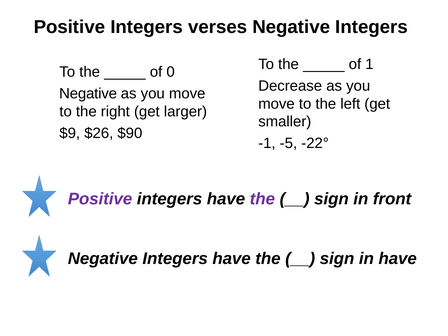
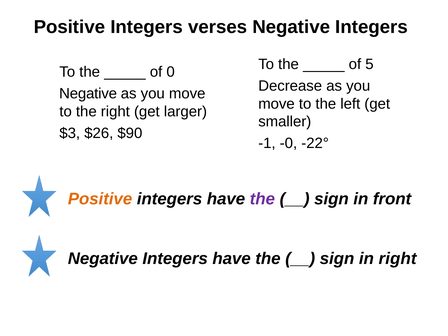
1: 1 -> 5
$9: $9 -> $3
-5: -5 -> -0
Positive at (100, 199) colour: purple -> orange
in have: have -> right
